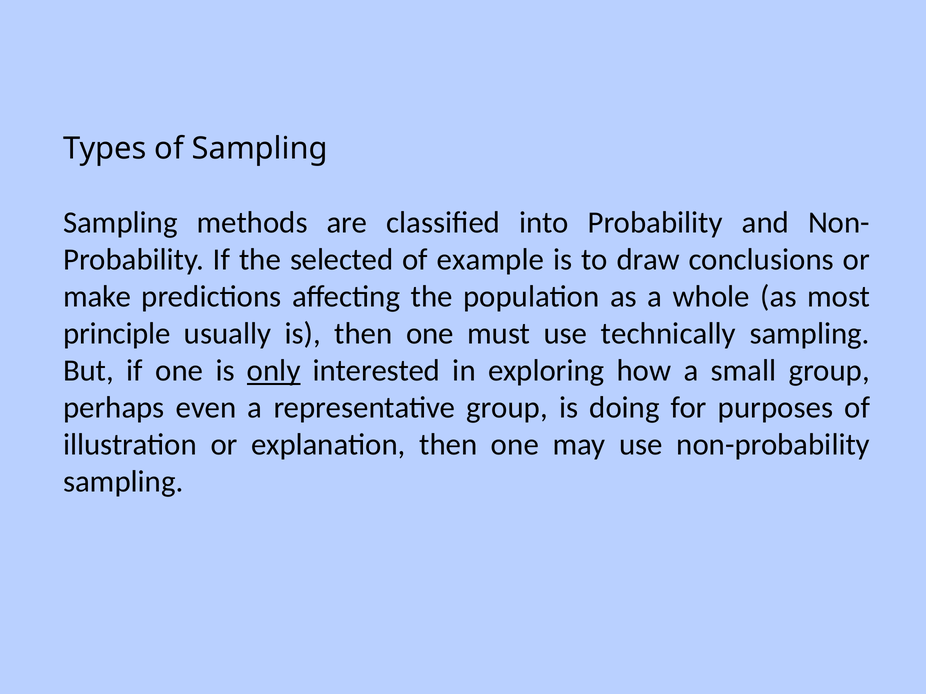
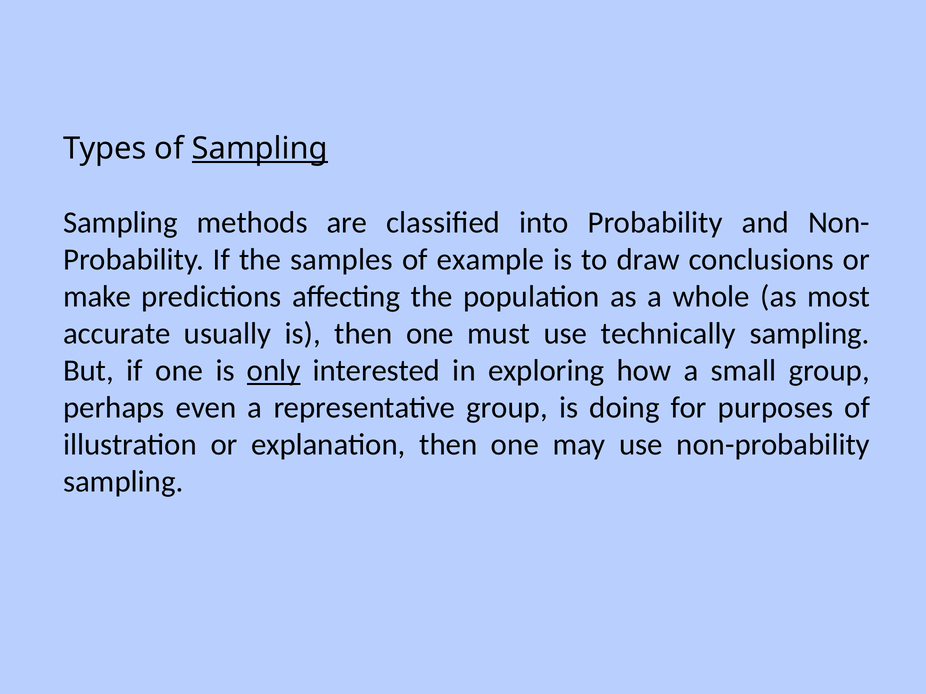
Sampling at (260, 149) underline: none -> present
selected: selected -> samples
principle: principle -> accurate
